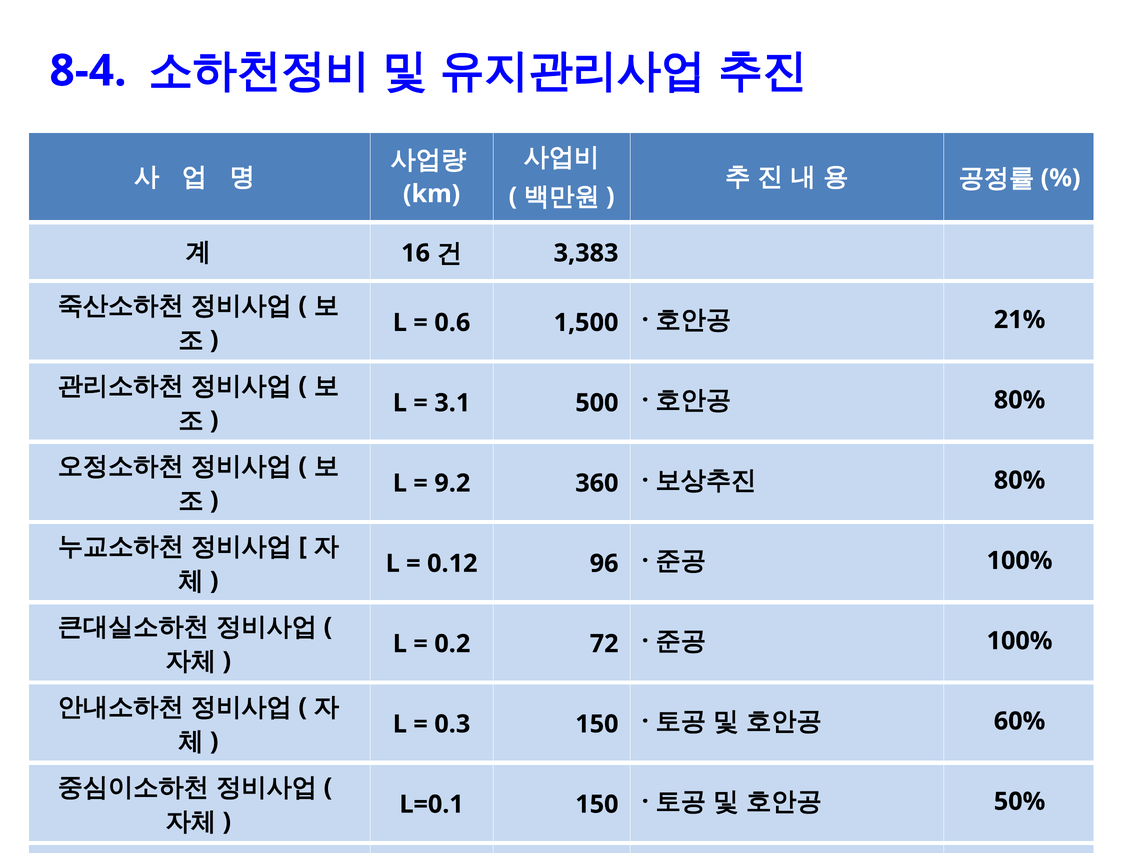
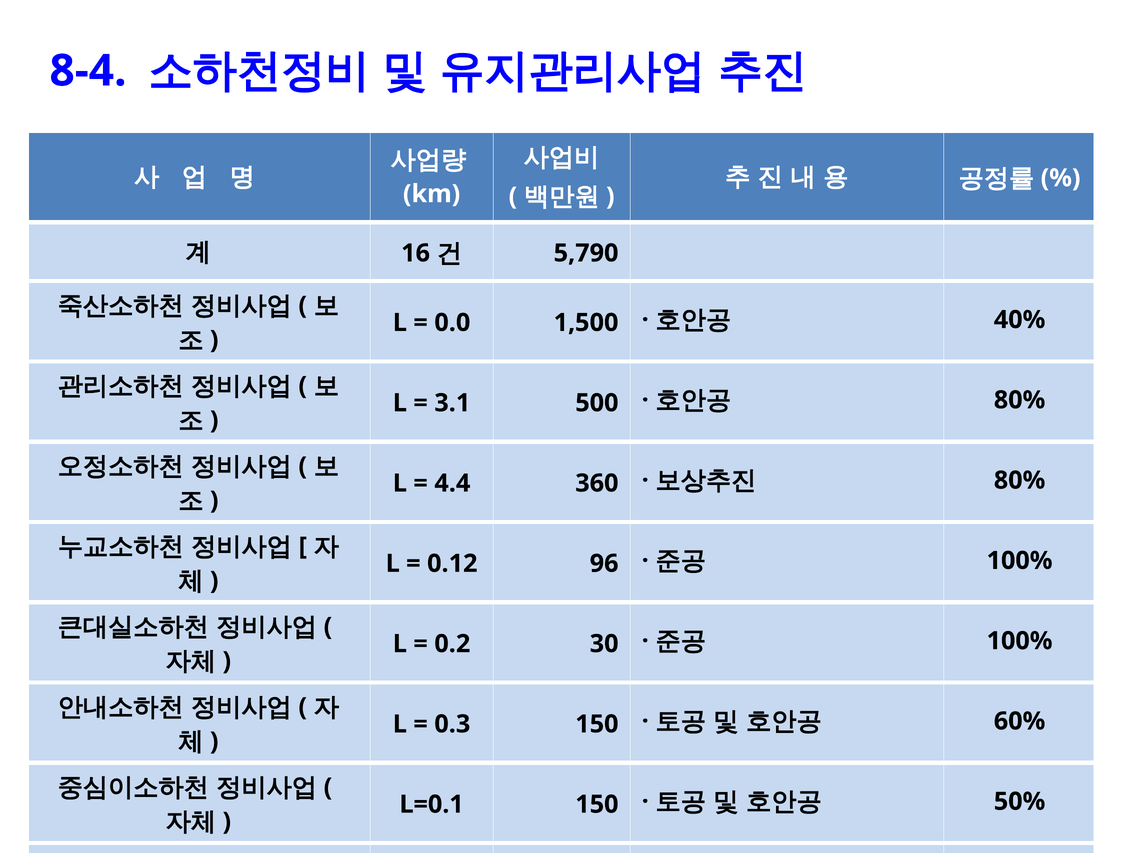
3,383: 3,383 -> 5,790
0.6: 0.6 -> 0.0
21%: 21% -> 40%
9.2: 9.2 -> 4.4
72: 72 -> 30
